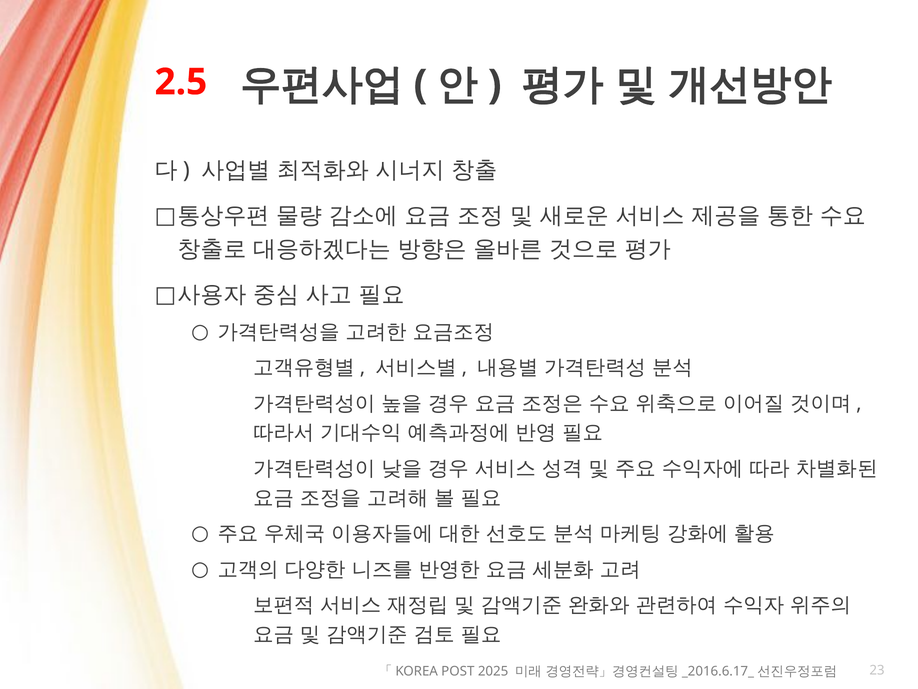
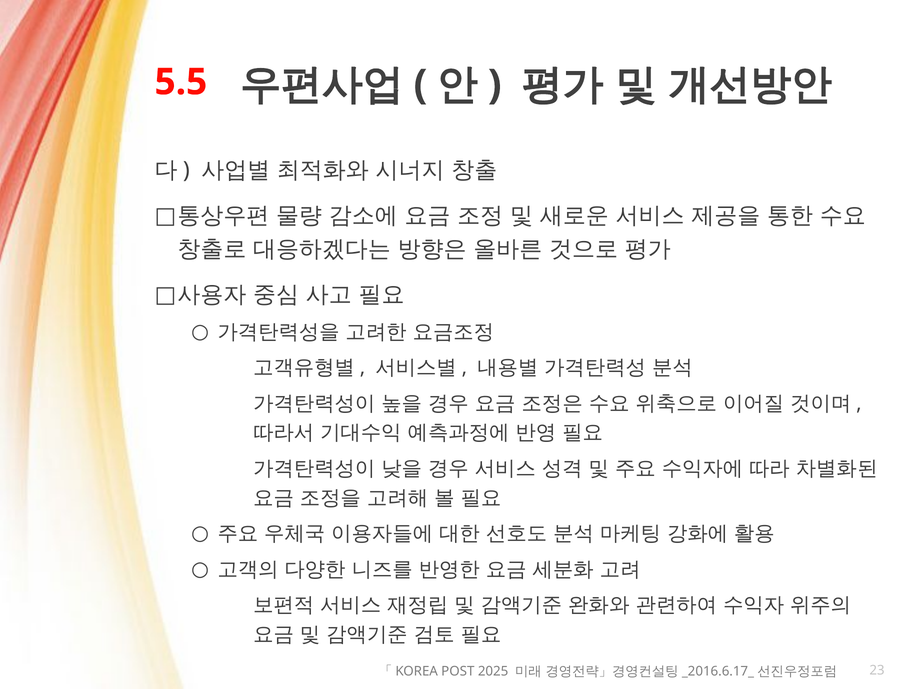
2.5: 2.5 -> 5.5
